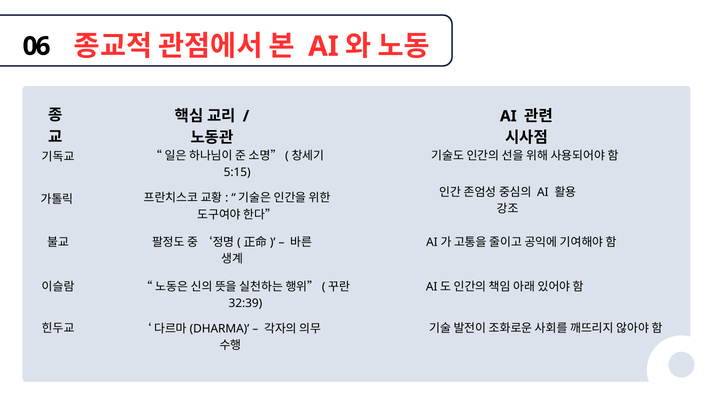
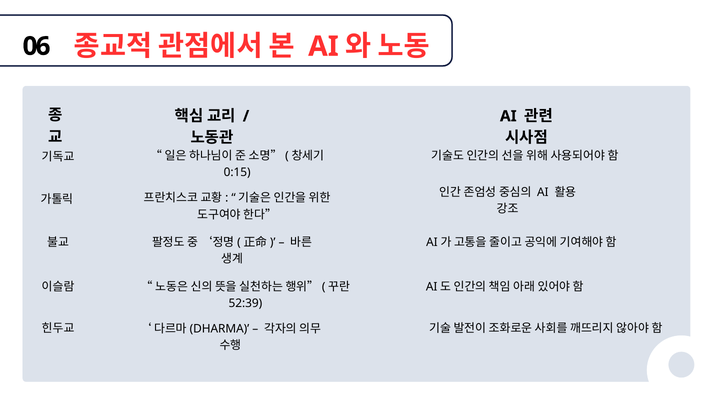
5:15: 5:15 -> 0:15
32:39: 32:39 -> 52:39
